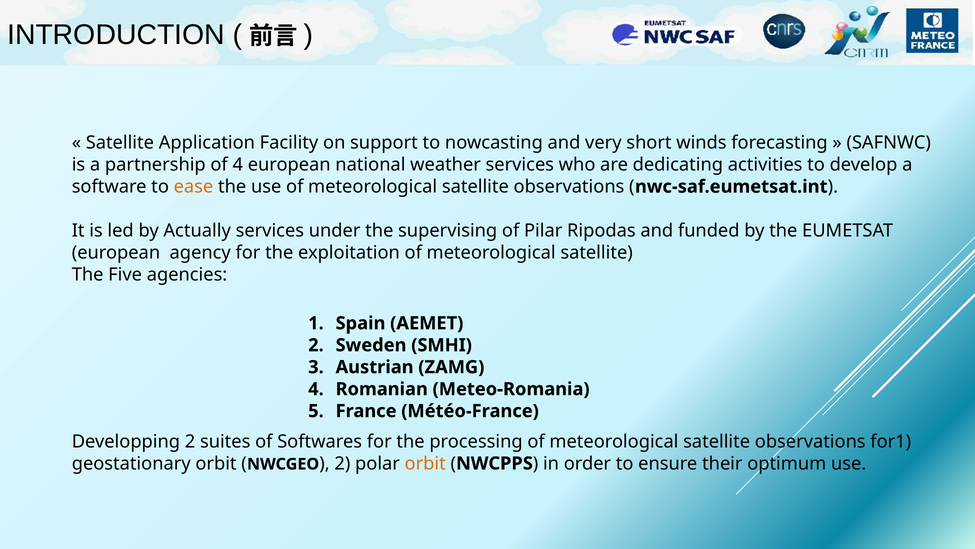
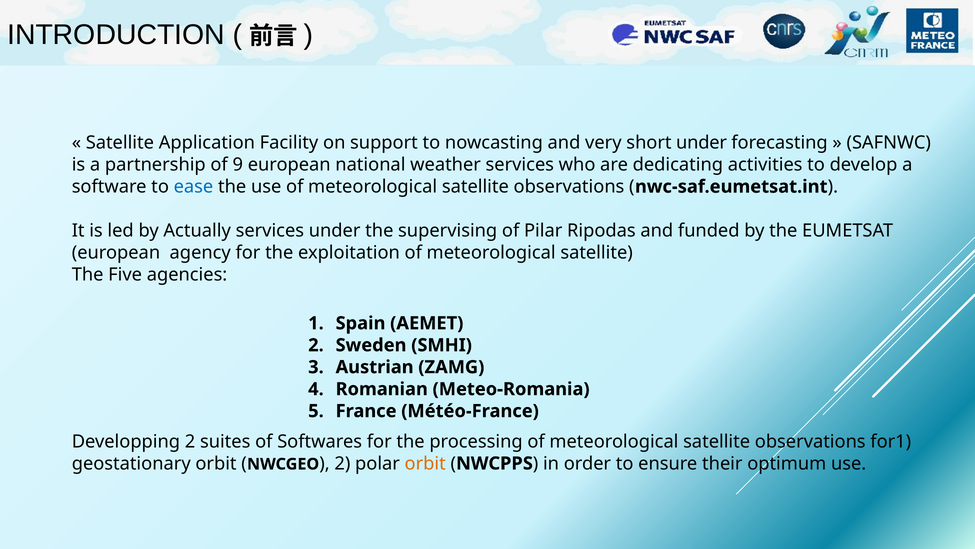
short winds: winds -> under
of 4: 4 -> 9
ease colour: orange -> blue
